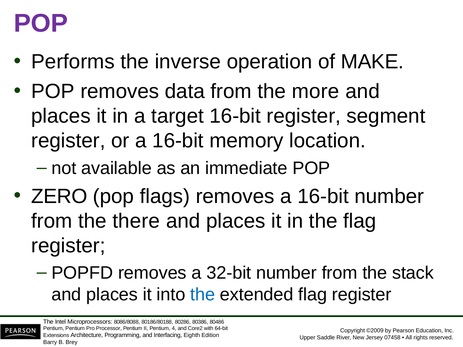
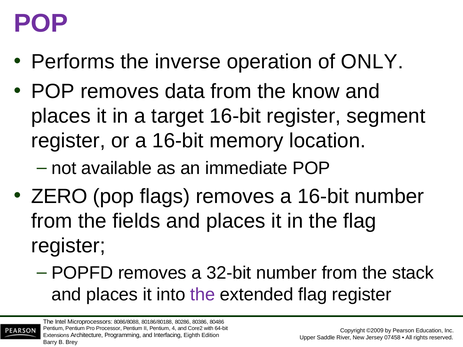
MAKE: MAKE -> ONLY
more: more -> know
there: there -> fields
the at (203, 295) colour: blue -> purple
